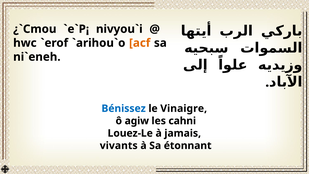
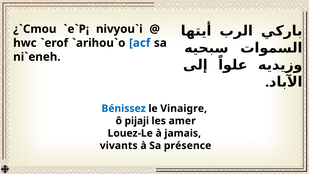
acf colour: orange -> blue
agiw: agiw -> pijaji
cahni: cahni -> amer
étonnant: étonnant -> présence
